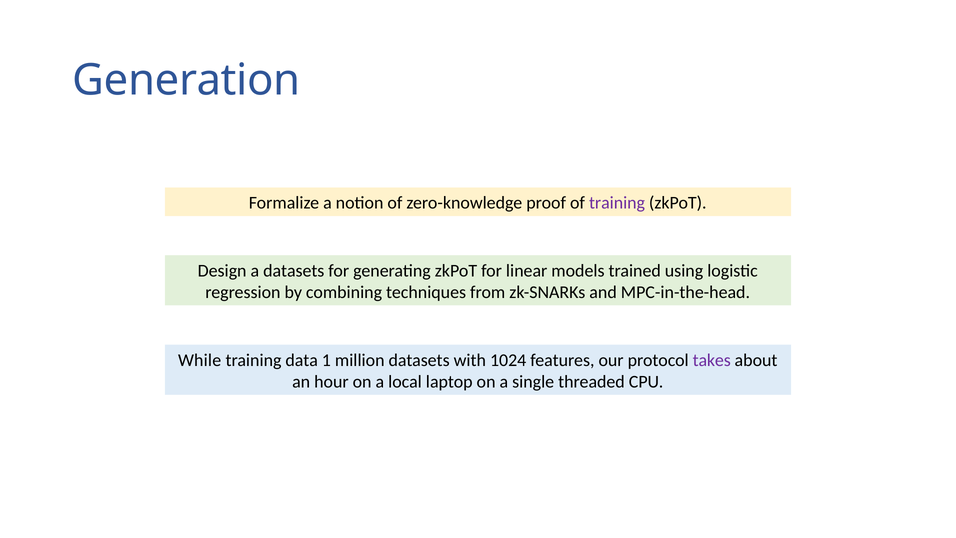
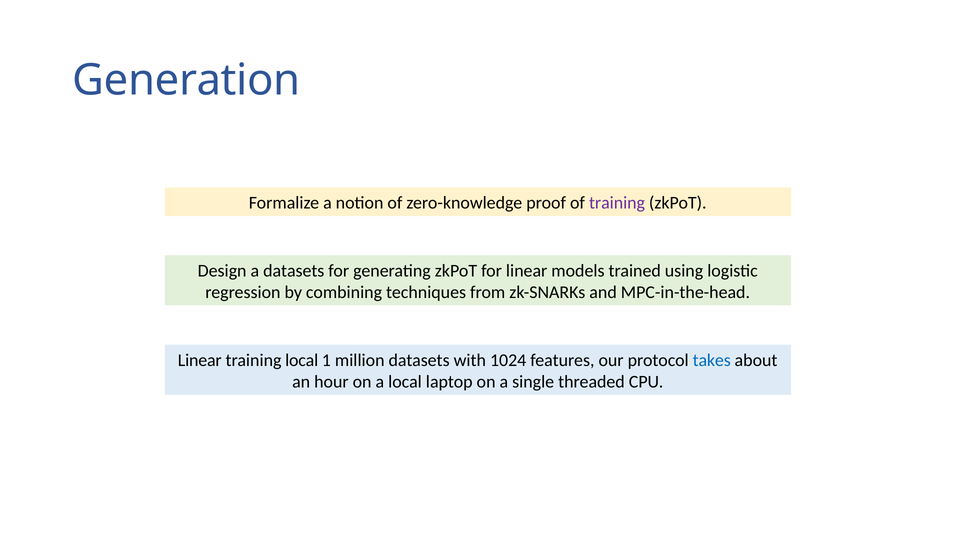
While at (200, 360): While -> Linear
training data: data -> local
takes colour: purple -> blue
